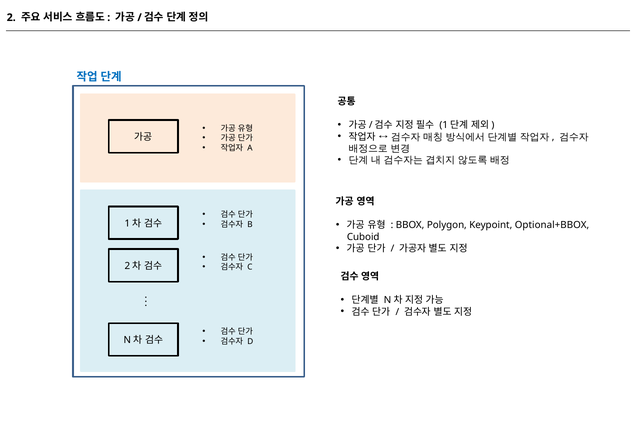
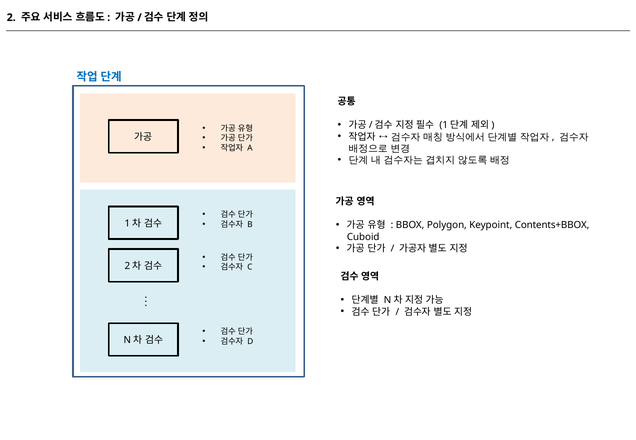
Optional+BBOX: Optional+BBOX -> Contents+BBOX
